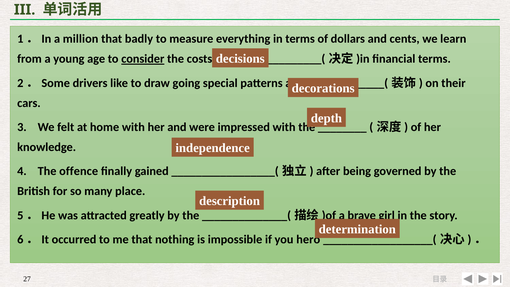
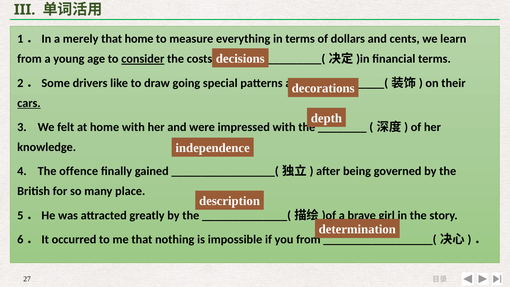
million: million -> merely
that badly: badly -> home
cars underline: none -> present
you hero: hero -> from
